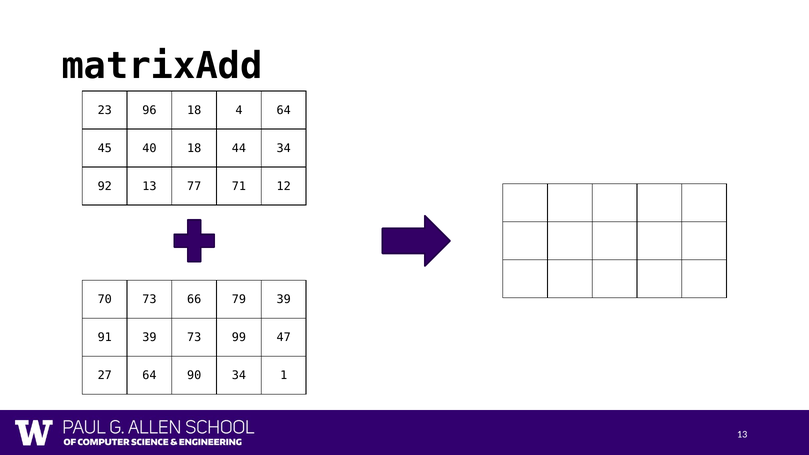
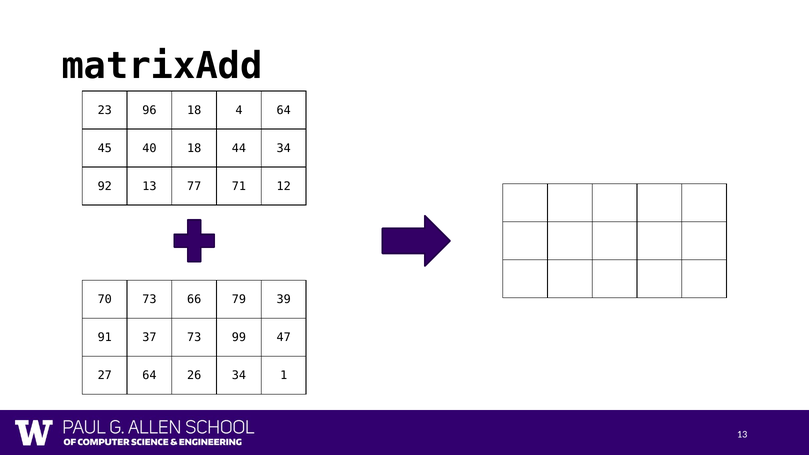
91 39: 39 -> 37
90: 90 -> 26
